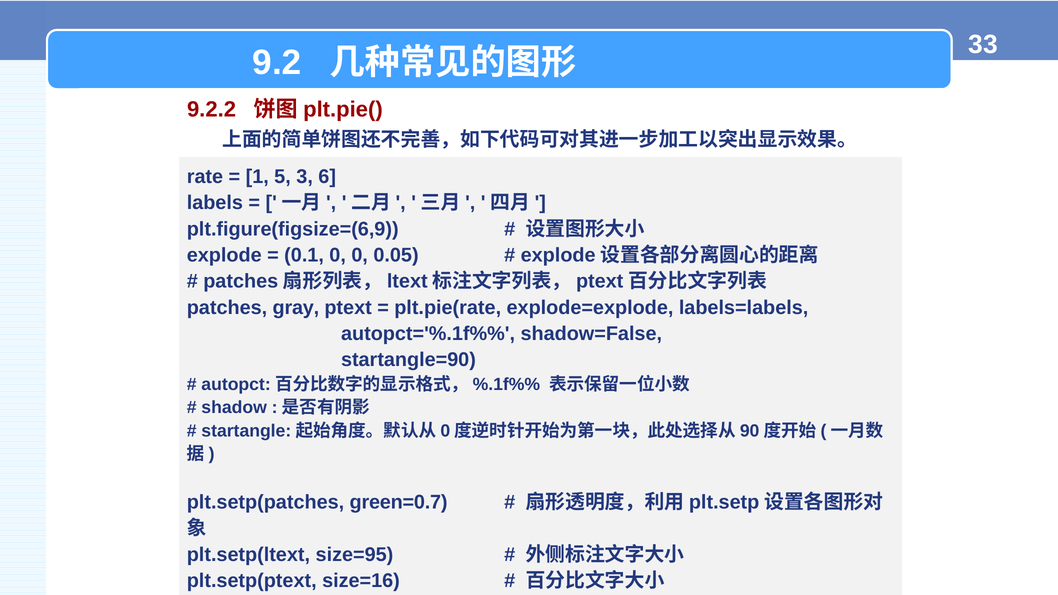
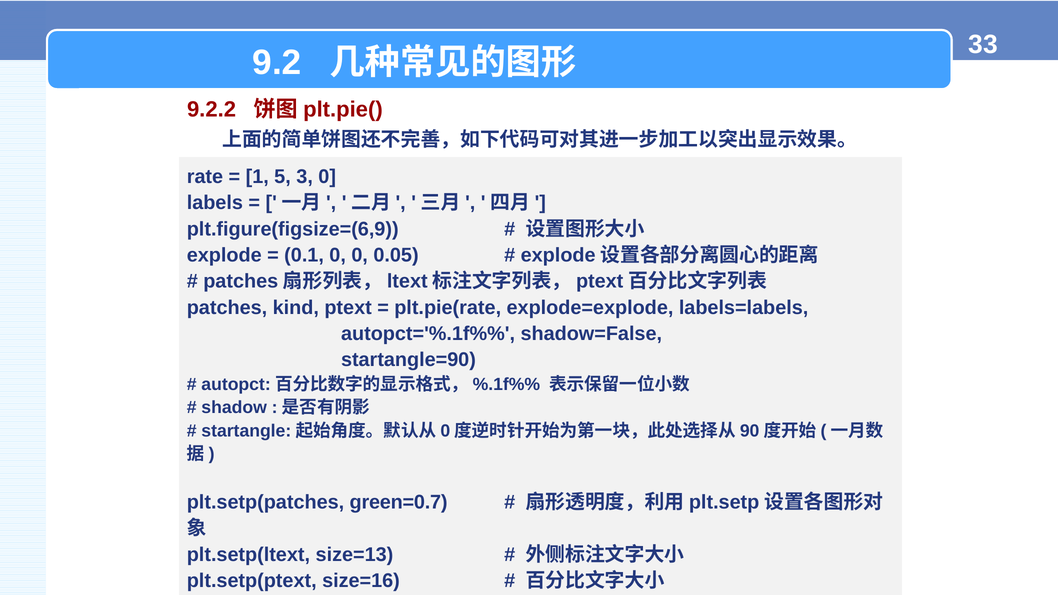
3 6: 6 -> 0
gray: gray -> kind
size=95: size=95 -> size=13
